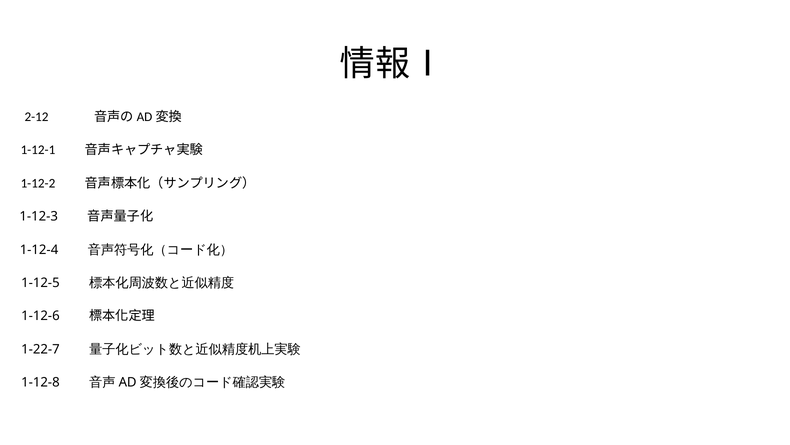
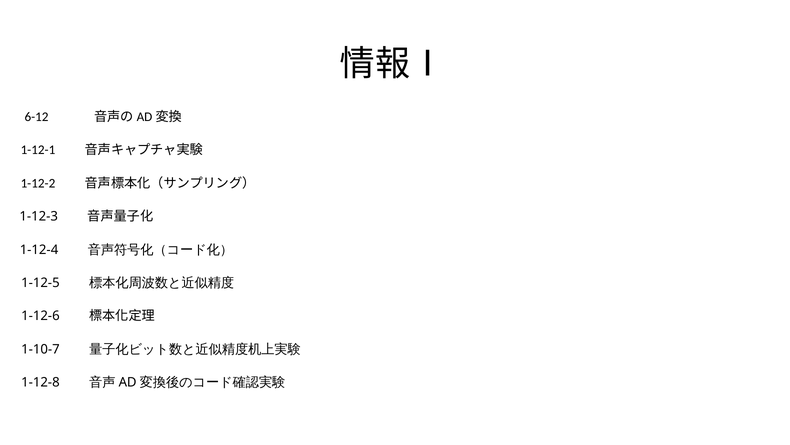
2-12: 2-12 -> 6-12
1-22-7: 1-22-7 -> 1-10-7
